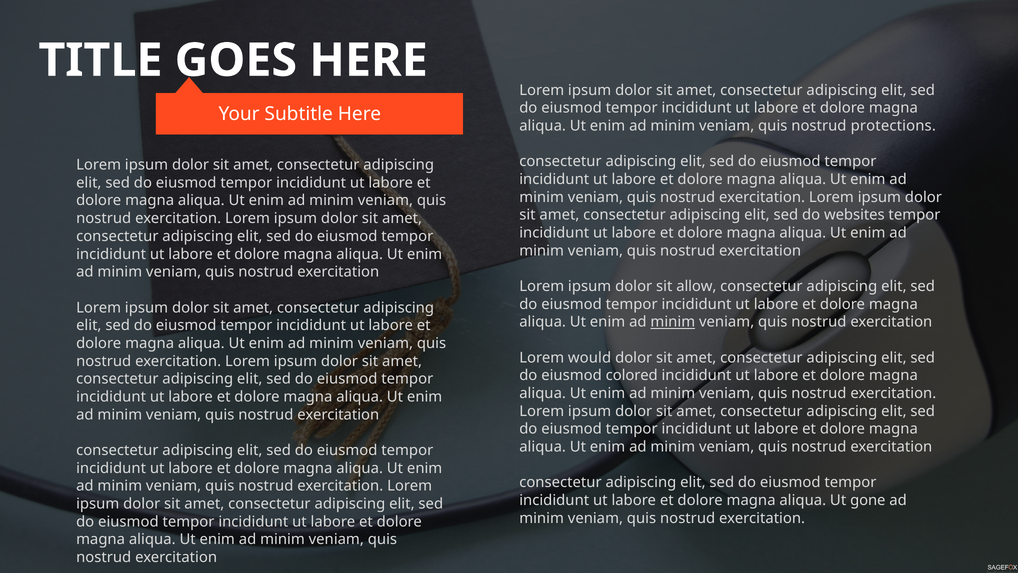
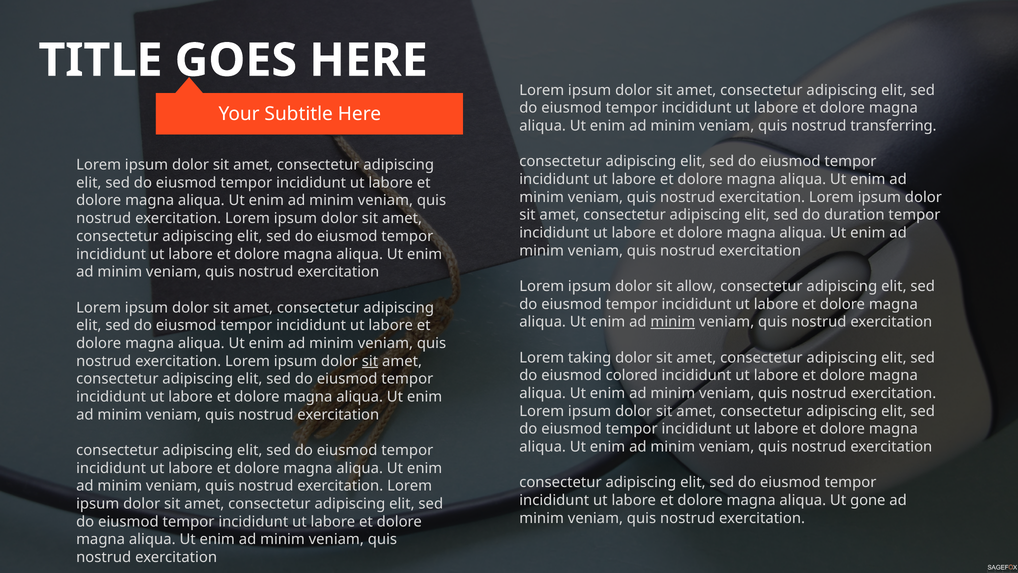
protections: protections -> transferring
websites: websites -> duration
would: would -> taking
sit at (370, 361) underline: none -> present
